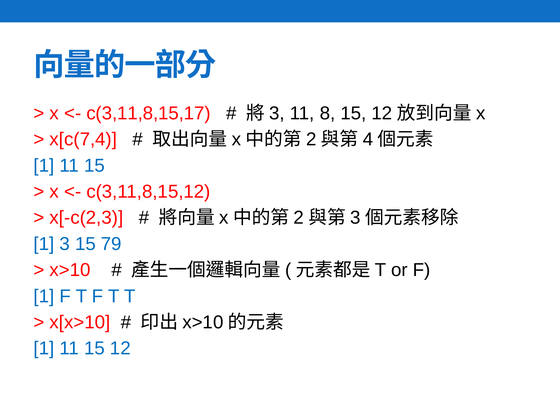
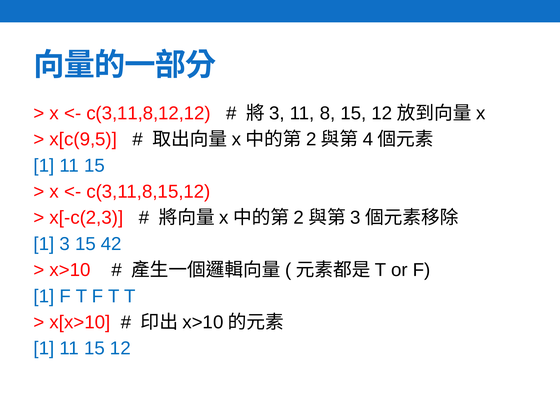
c(3,11,8,15,17: c(3,11,8,15,17 -> c(3,11,8,12,12
x[c(7,4: x[c(7,4 -> x[c(9,5
79: 79 -> 42
